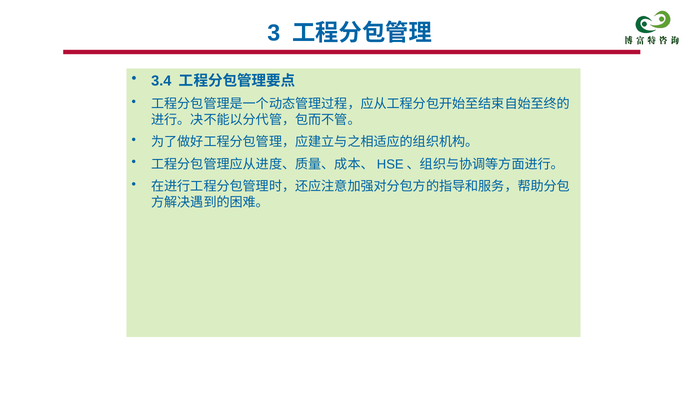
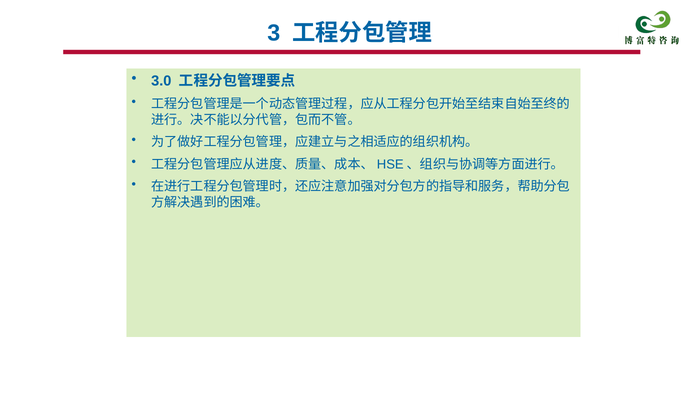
3.4: 3.4 -> 3.0
